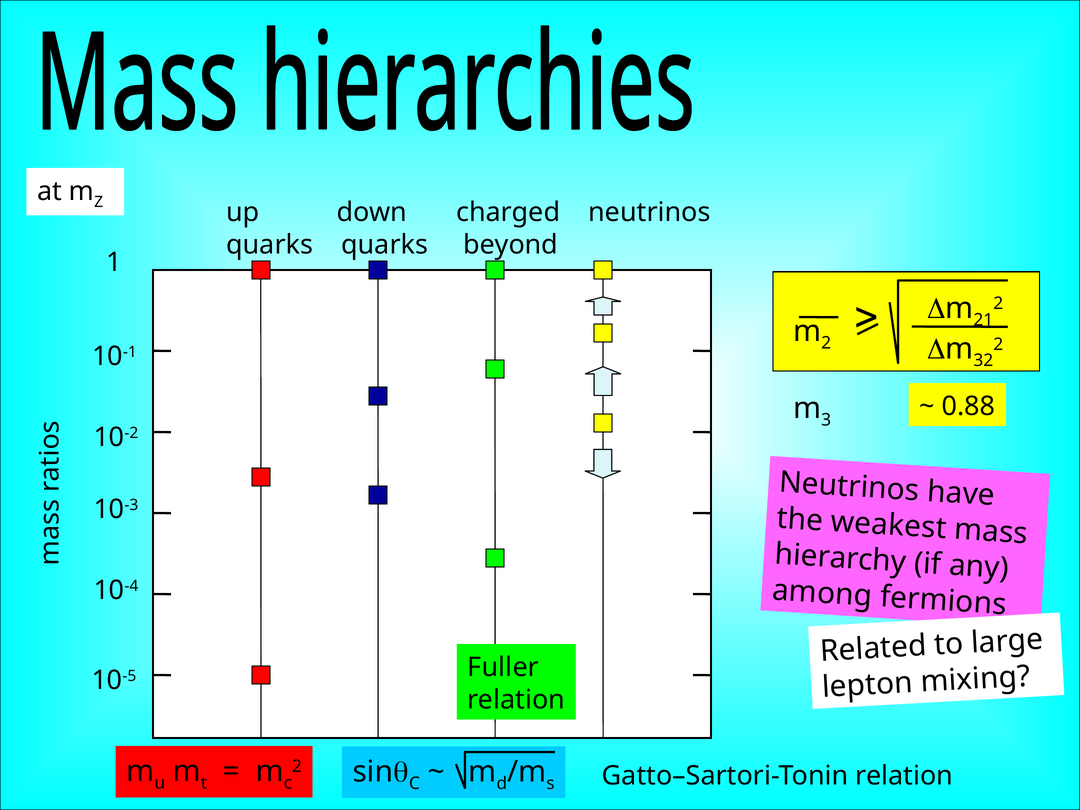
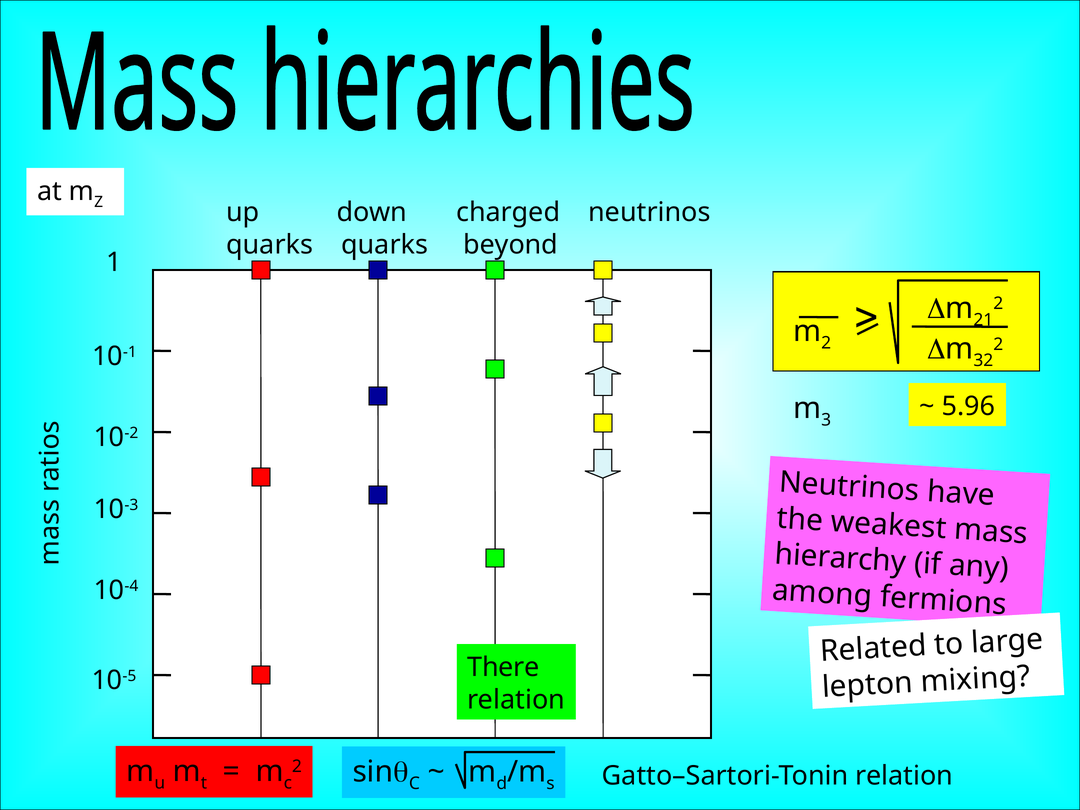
0.88: 0.88 -> 5.96
Fuller: Fuller -> There
